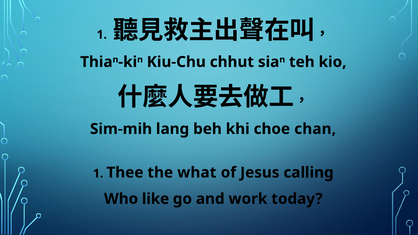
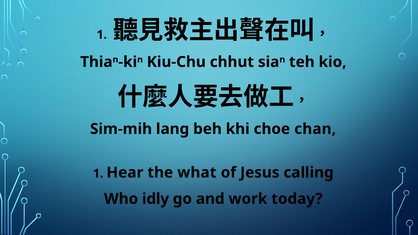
Thee: Thee -> Hear
like: like -> idly
